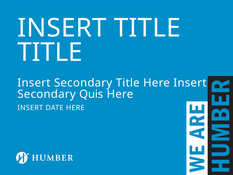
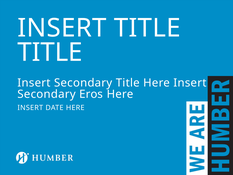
Quis: Quis -> Eros
